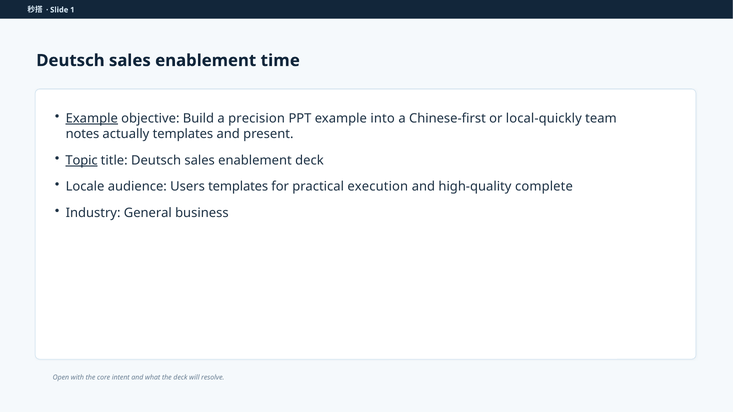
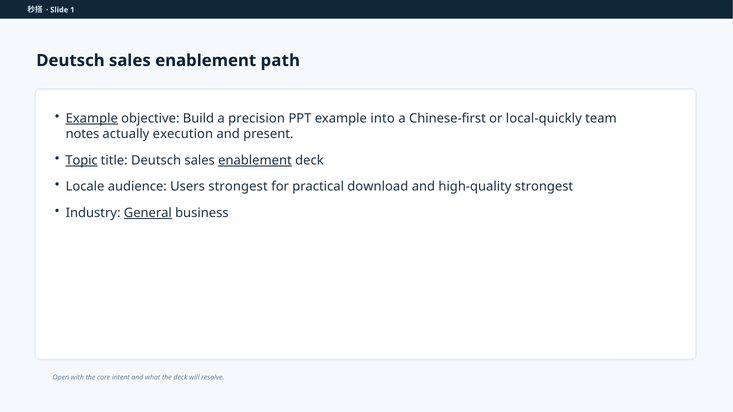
time: time -> path
actually templates: templates -> execution
enablement at (255, 160) underline: none -> present
Users templates: templates -> strongest
execution: execution -> download
high-quality complete: complete -> strongest
General underline: none -> present
